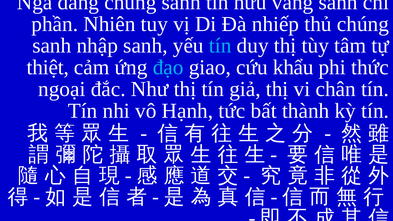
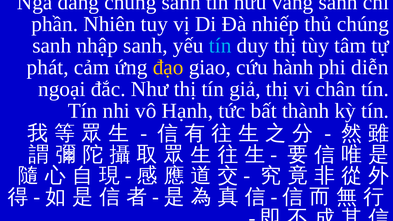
thiệt: thiệt -> phát
đạo colour: light blue -> yellow
khẩu: khẩu -> hành
thức: thức -> diễn
